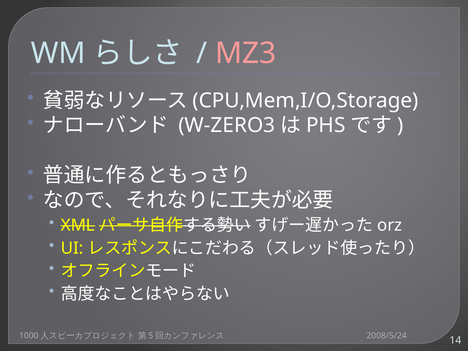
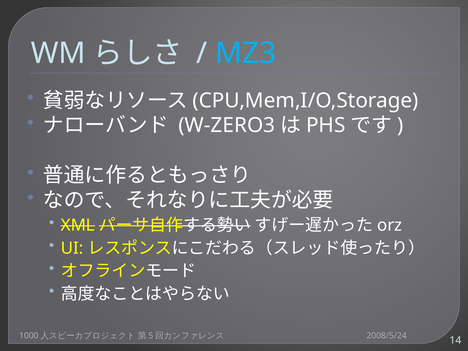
MZ3 colour: pink -> light blue
